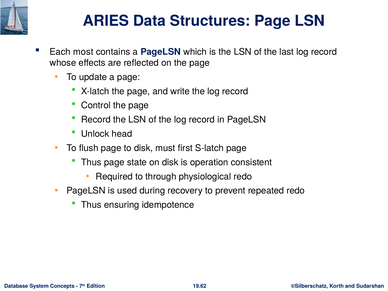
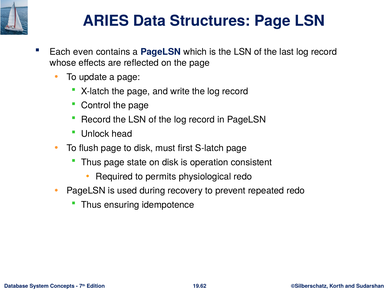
most: most -> even
through: through -> permits
